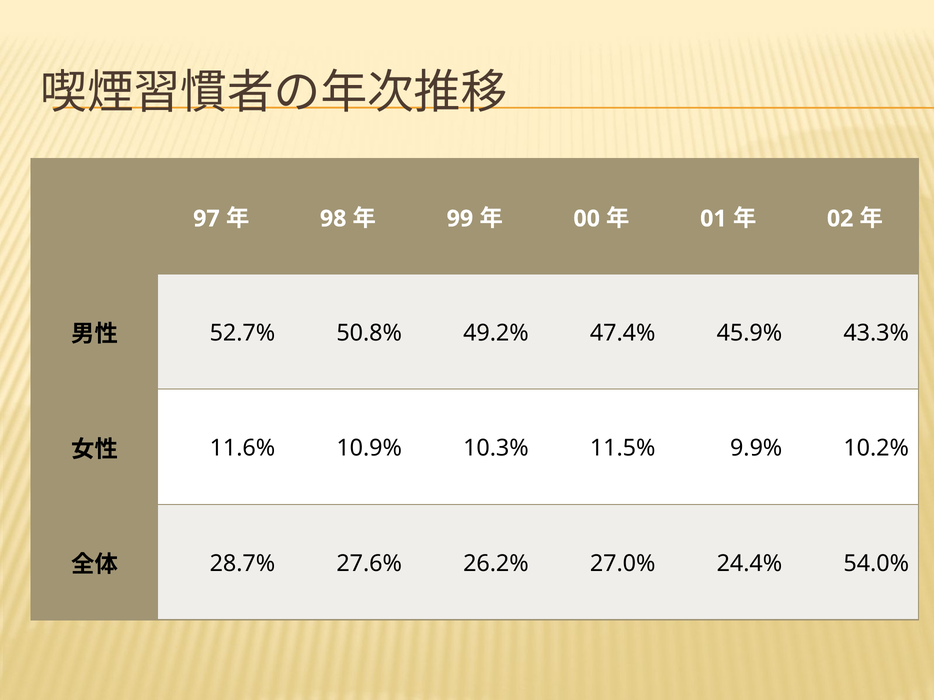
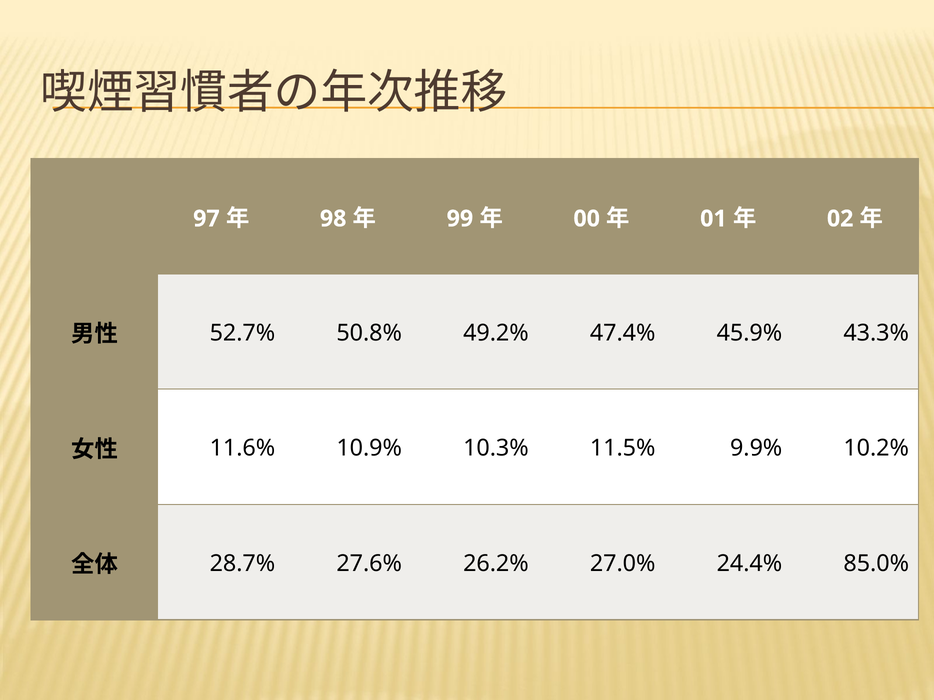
54.0%: 54.0% -> 85.0%
